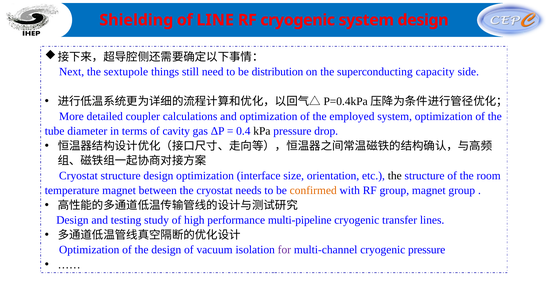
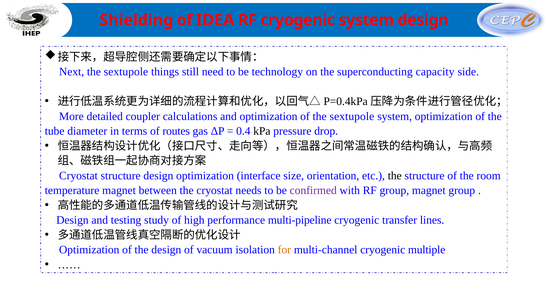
LINE: LINE -> IDEA
distribution: distribution -> technology
of the employed: employed -> sextupole
cavity: cavity -> routes
confirmed colour: orange -> purple
for colour: purple -> orange
cryogenic pressure: pressure -> multiple
